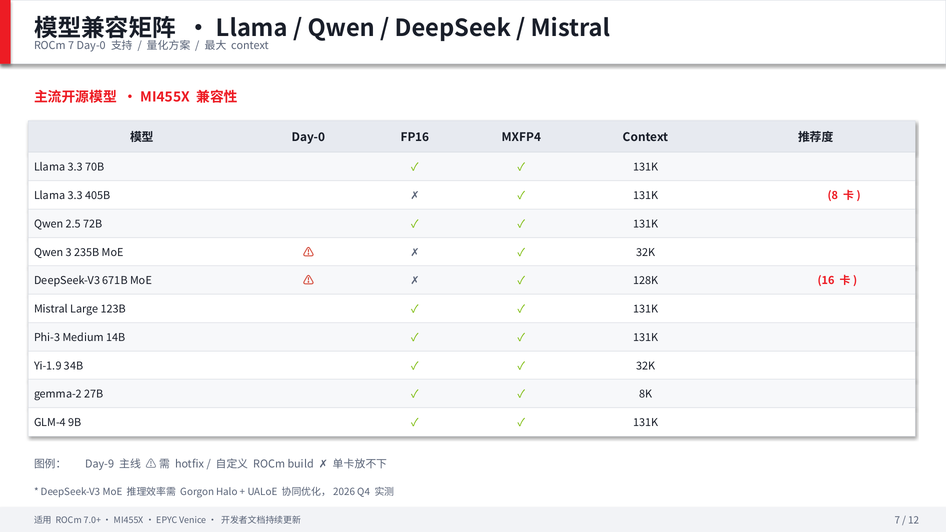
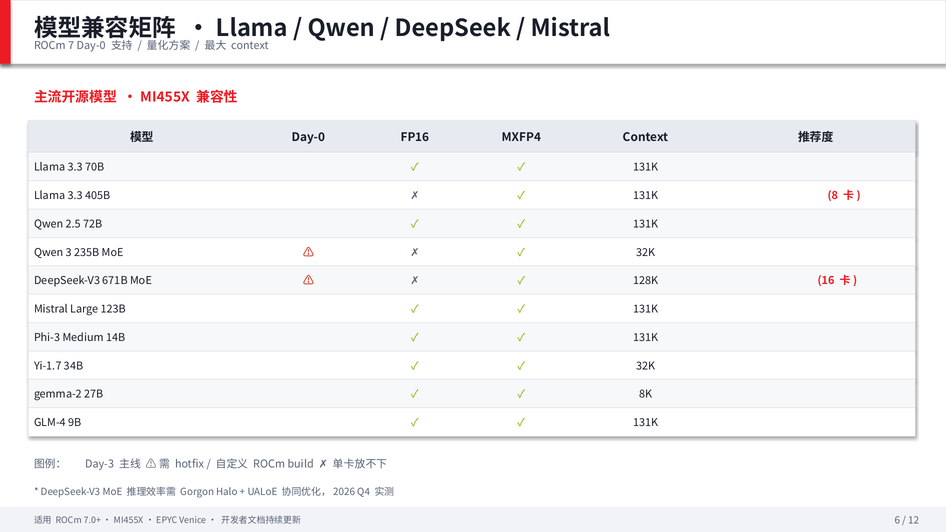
Yi-1.9: Yi-1.9 -> Yi-1.7
Day-9: Day-9 -> Day-3
7 at (897, 521): 7 -> 6
